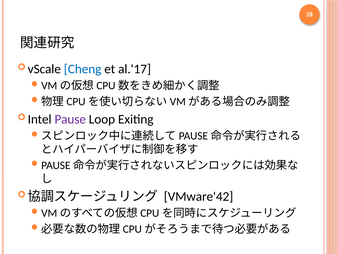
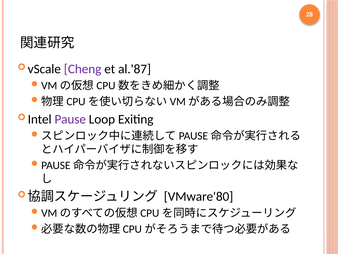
Cheng colour: blue -> purple
al.'17: al.'17 -> al.'87
VMware'42: VMware'42 -> VMware'80
